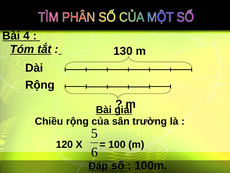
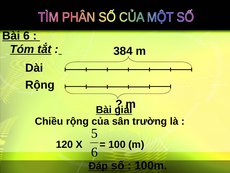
Bài 4: 4 -> 6
130: 130 -> 384
